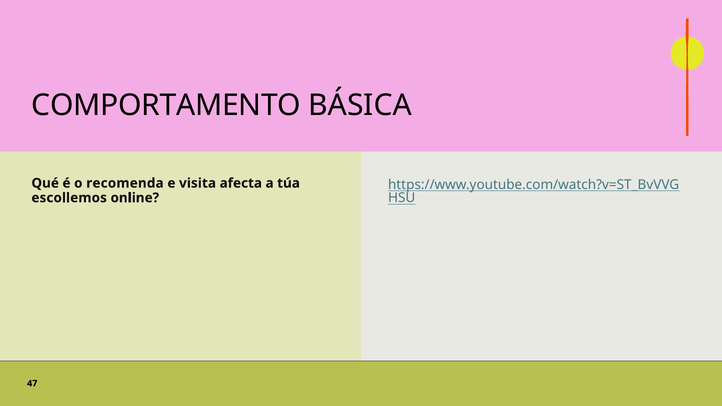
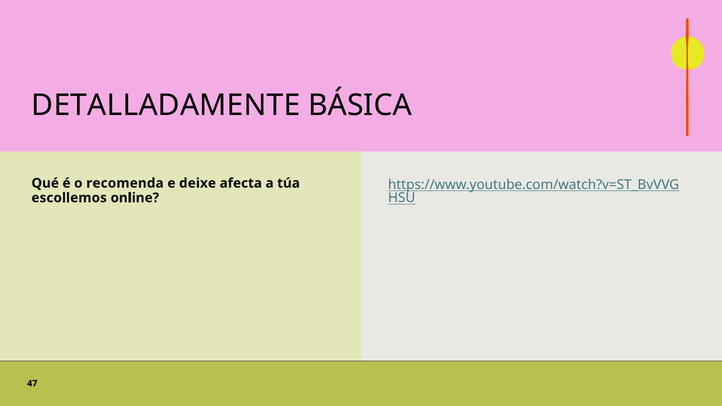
COMPORTAMENTO: COMPORTAMENTO -> DETALLADAMENTE
visita: visita -> deixe
